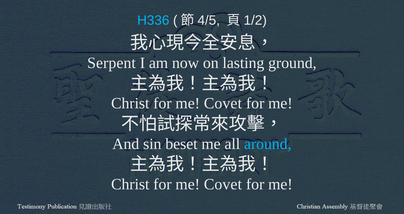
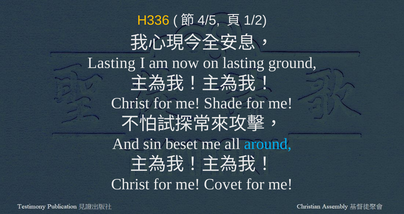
H336 colour: light blue -> yellow
Serpent at (112, 63): Serpent -> Lasting
Covet at (223, 104): Covet -> Shade
